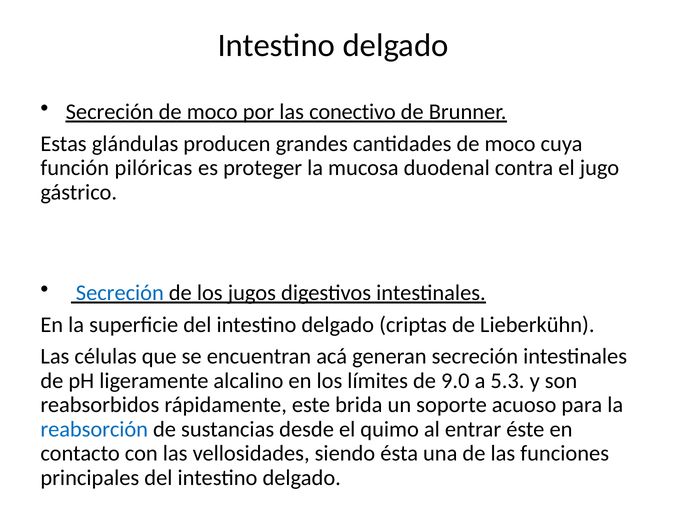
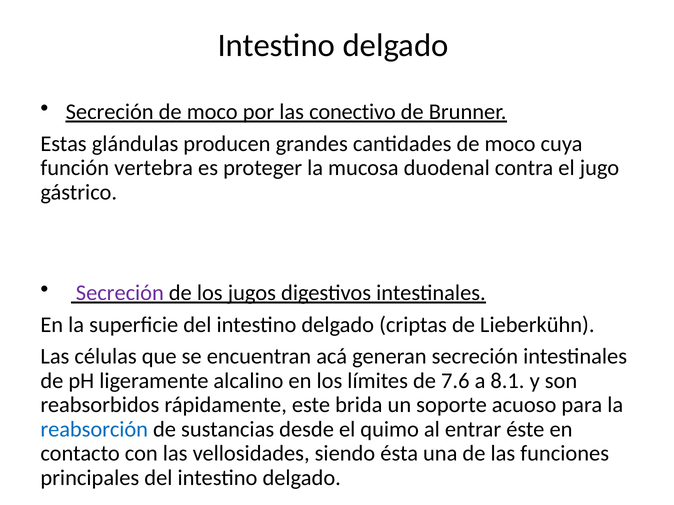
pilóricas: pilóricas -> vertebra
Secreción at (120, 293) colour: blue -> purple
9.0: 9.0 -> 7.6
5.3: 5.3 -> 8.1
